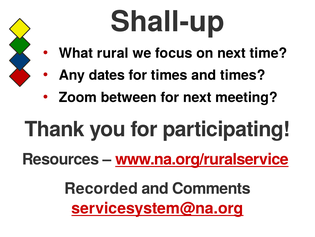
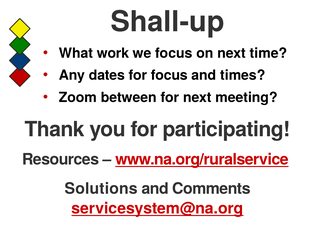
rural: rural -> work
for times: times -> focus
Recorded: Recorded -> Solutions
